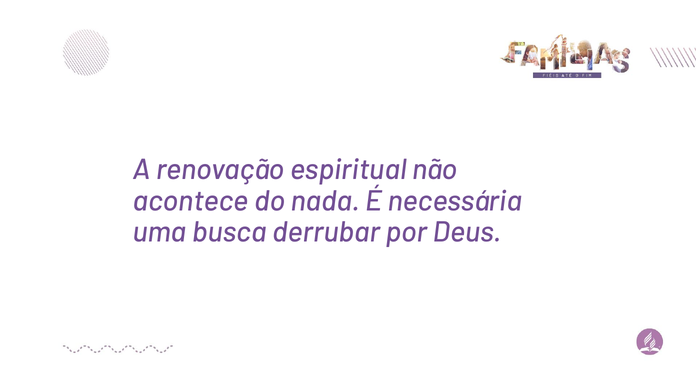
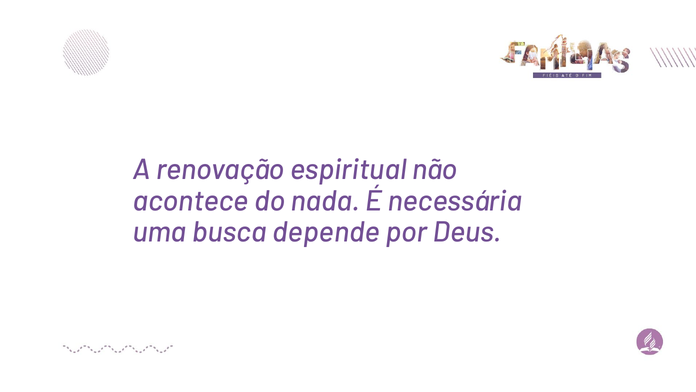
derrubar: derrubar -> depende
